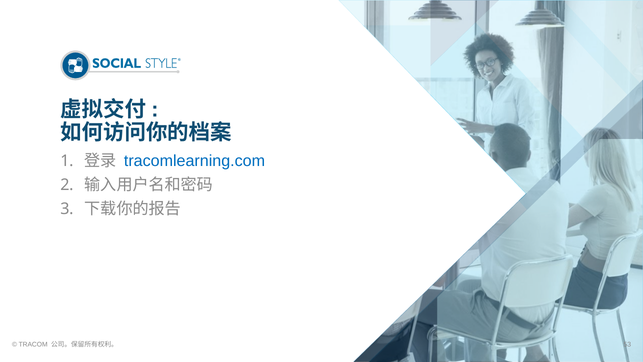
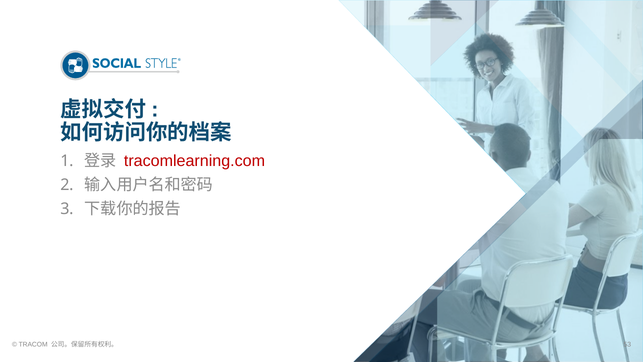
tracomlearning.com colour: blue -> red
